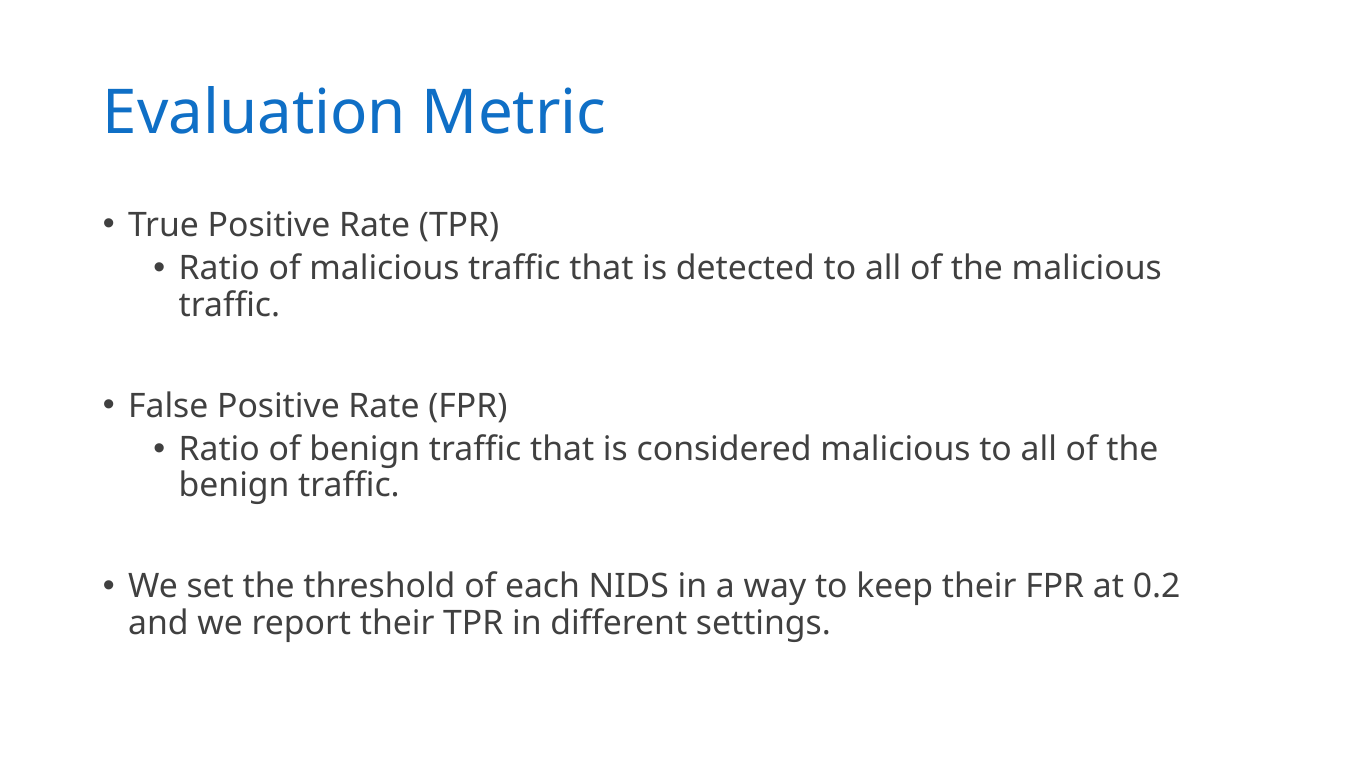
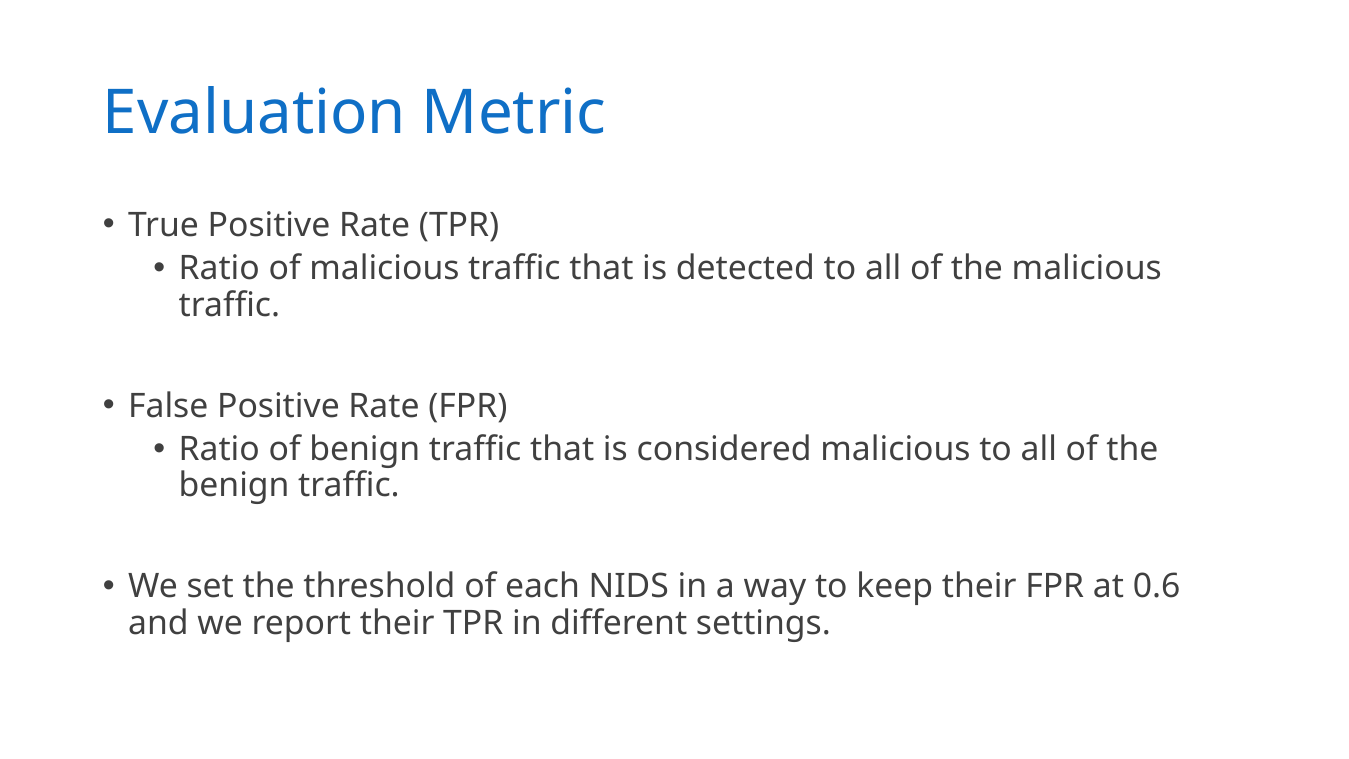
0.2: 0.2 -> 0.6
